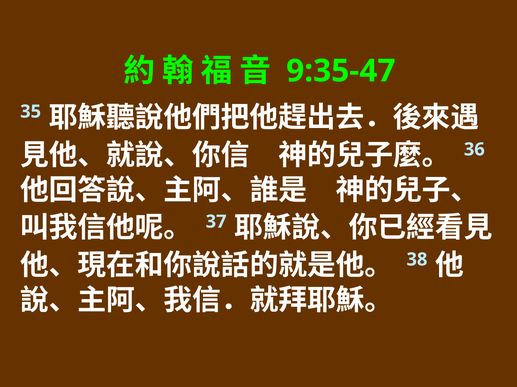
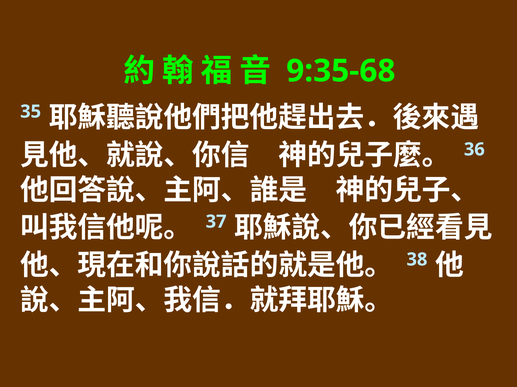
9:35-47: 9:35-47 -> 9:35-68
